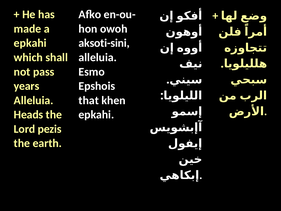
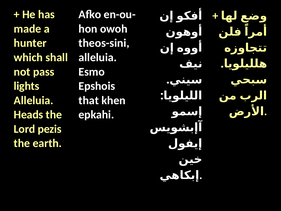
epkahi at (30, 43): epkahi -> hunter
aksoti-sini: aksoti-sini -> theos-sini
years: years -> lights
